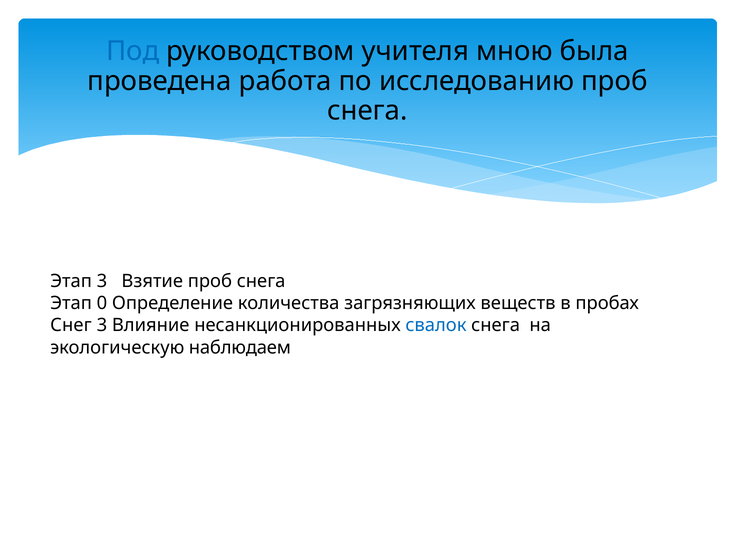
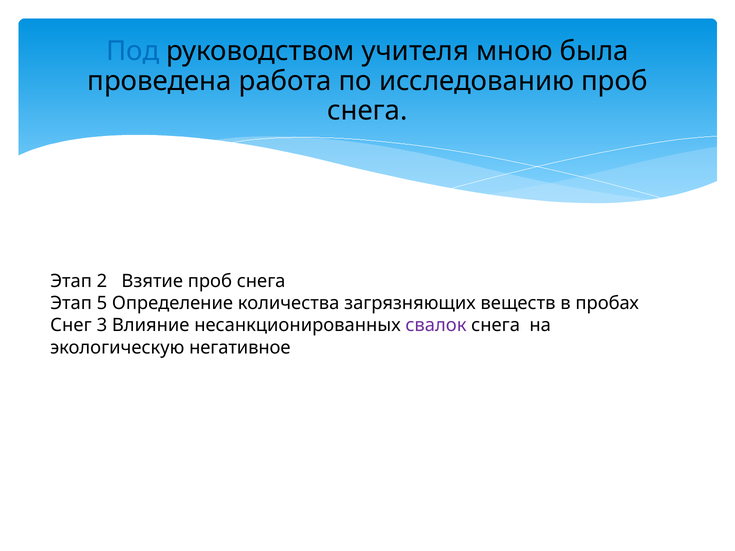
Этап 3: 3 -> 2
0: 0 -> 5
свалок colour: blue -> purple
наблюдаем: наблюдаем -> негативное
